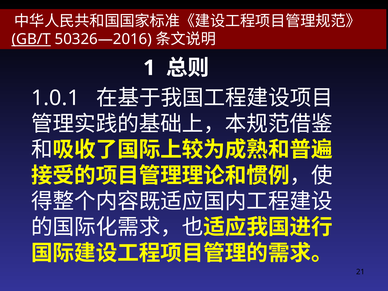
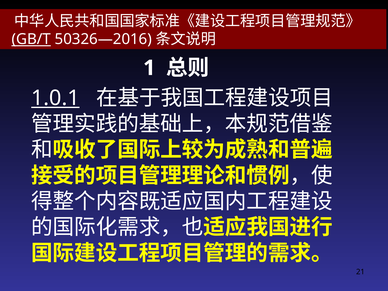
1.0.1 underline: none -> present
